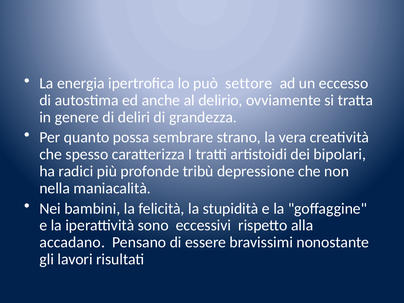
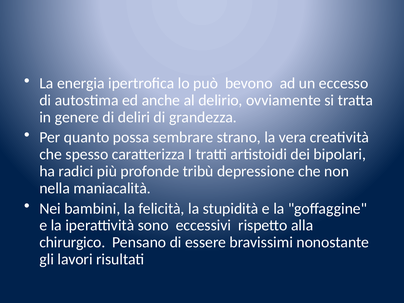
settore: settore -> bevono
accadano: accadano -> chirurgico
